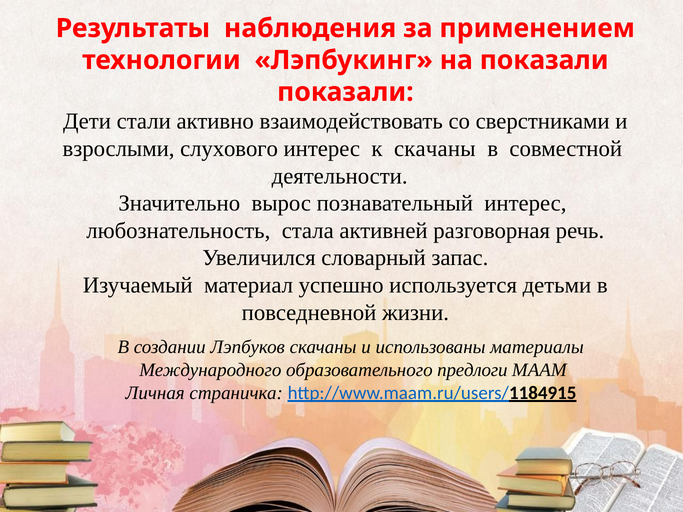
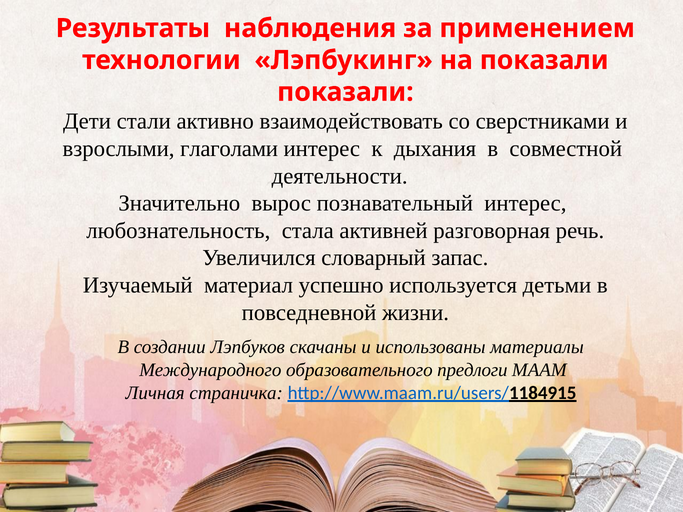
слухового: слухового -> глаголами
к скачаны: скачаны -> дыхания
